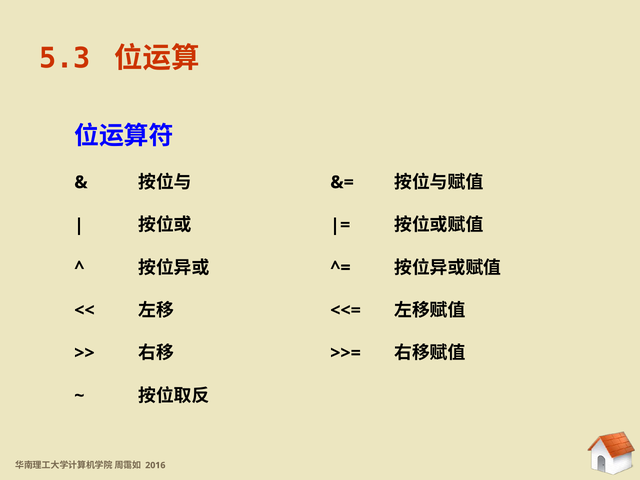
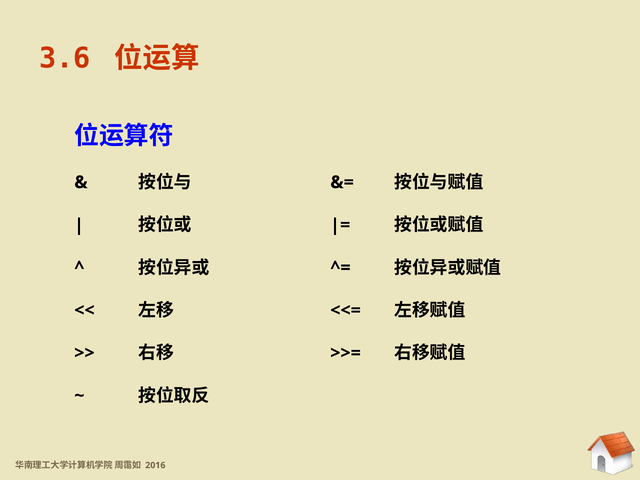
5.3: 5.3 -> 3.6
